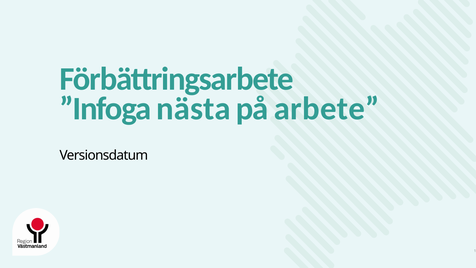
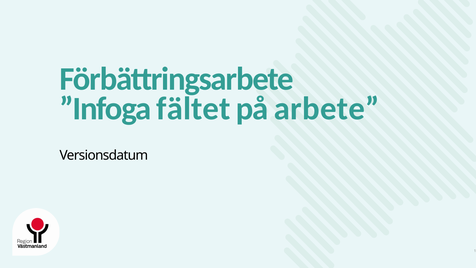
nästa: nästa -> fältet
